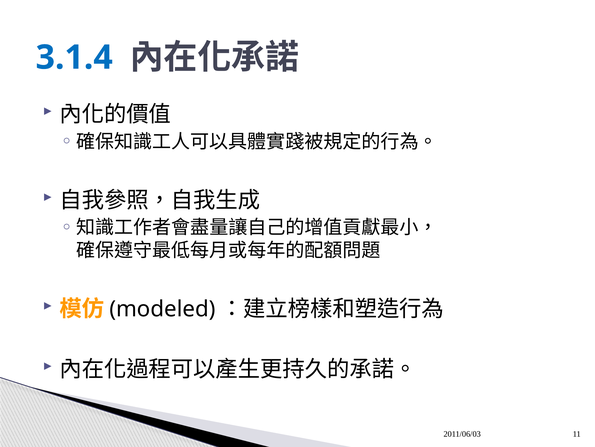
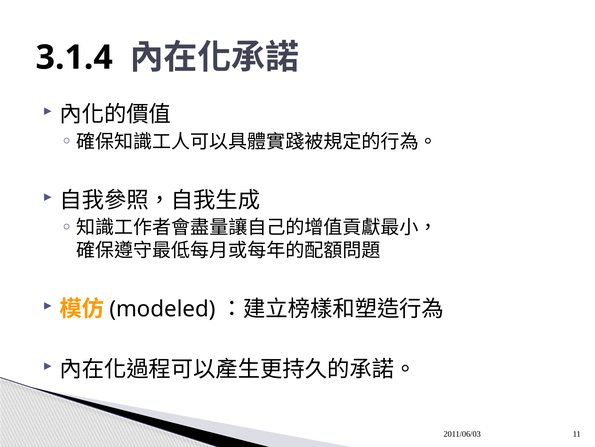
3.1.4 colour: blue -> black
